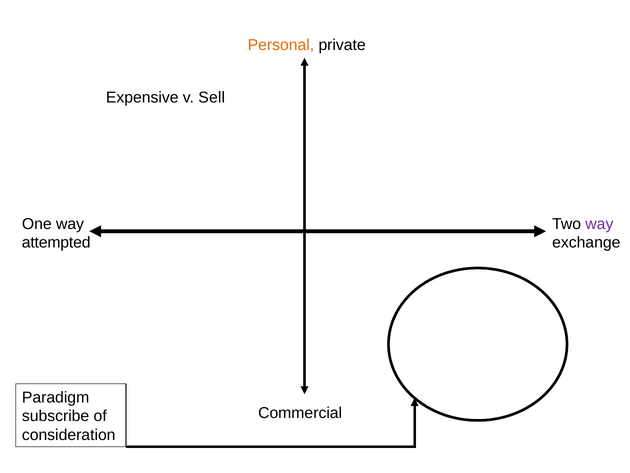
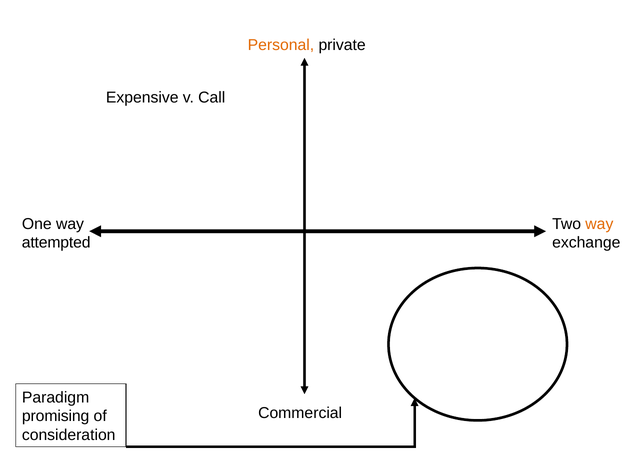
Sell: Sell -> Call
way at (599, 224) colour: purple -> orange
subscribe: subscribe -> promising
